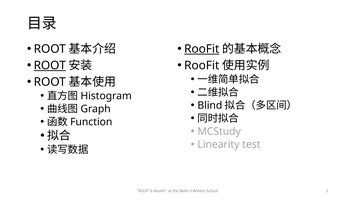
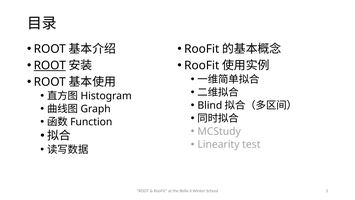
RooFit at (202, 49) underline: present -> none
